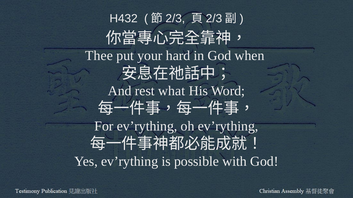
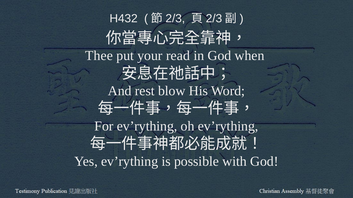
hard: hard -> read
what: what -> blow
